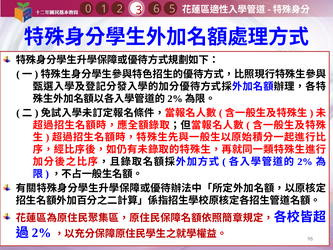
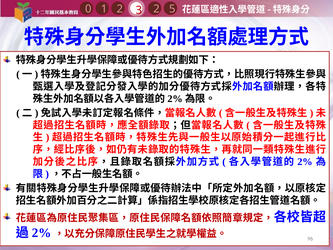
1 6: 6 -> 2
